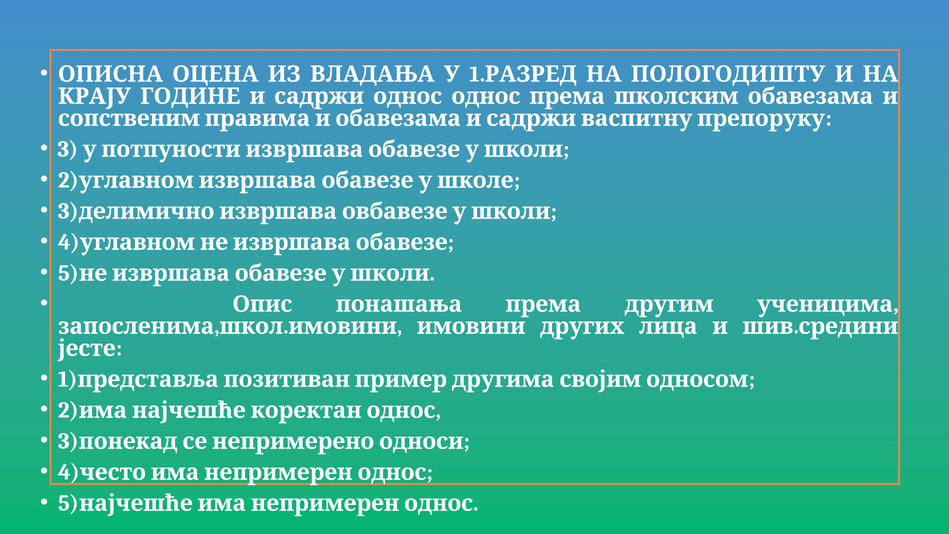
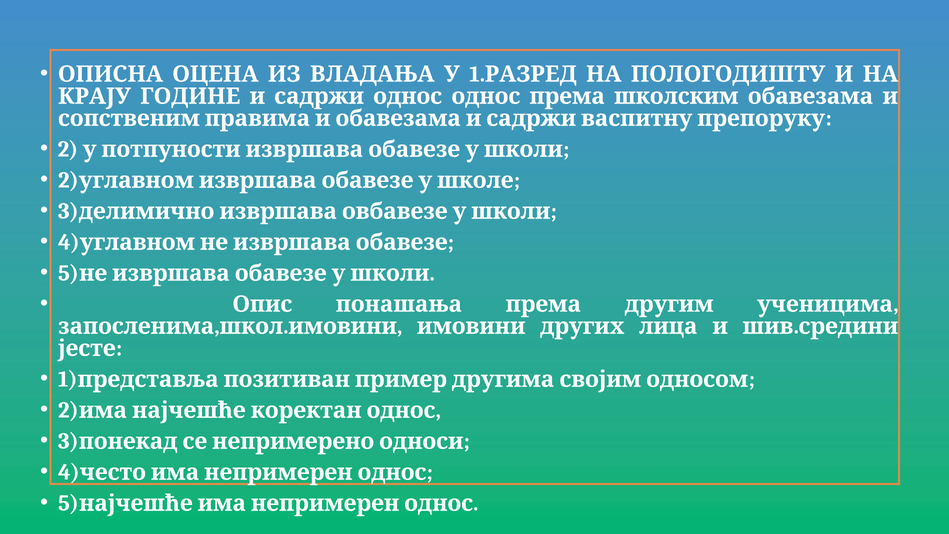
3 at (68, 149): 3 -> 2
